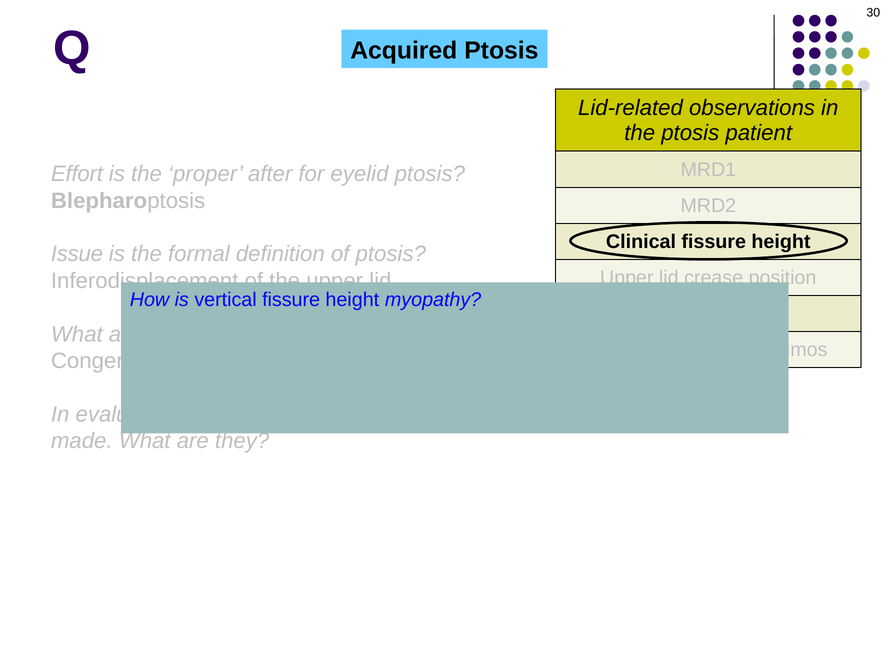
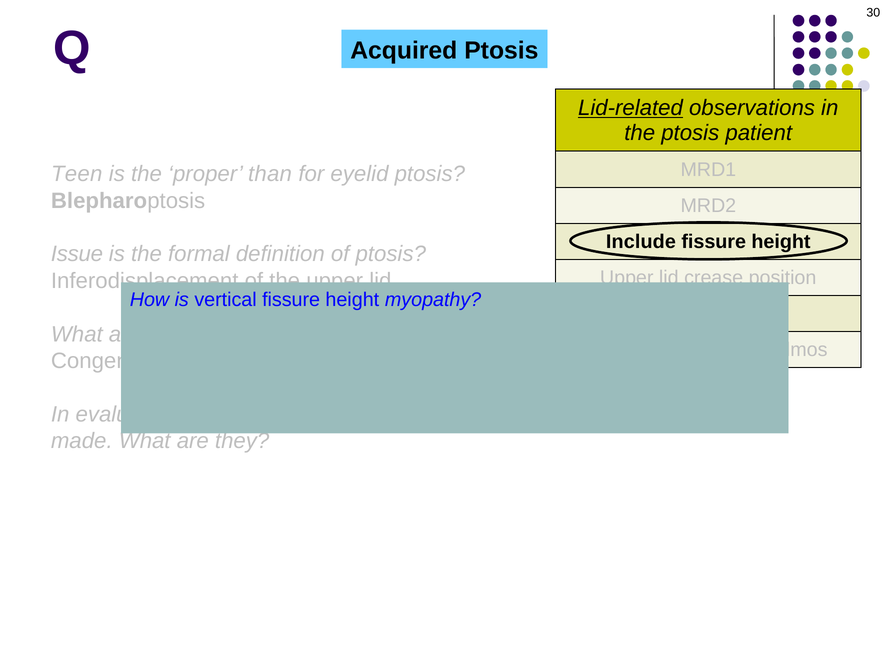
Lid-related underline: none -> present
Effort: Effort -> Teen
after: after -> than
Clinical: Clinical -> Include
